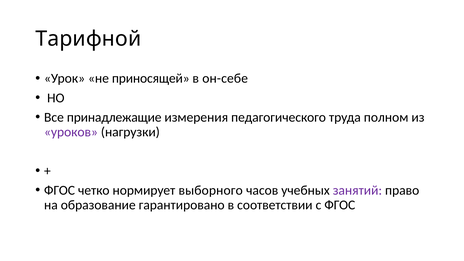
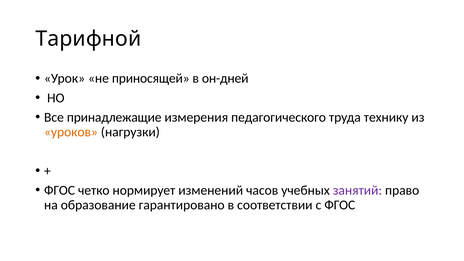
он-себе: он-себе -> он-дней
полном: полном -> технику
уроков colour: purple -> orange
выборного: выборного -> изменений
